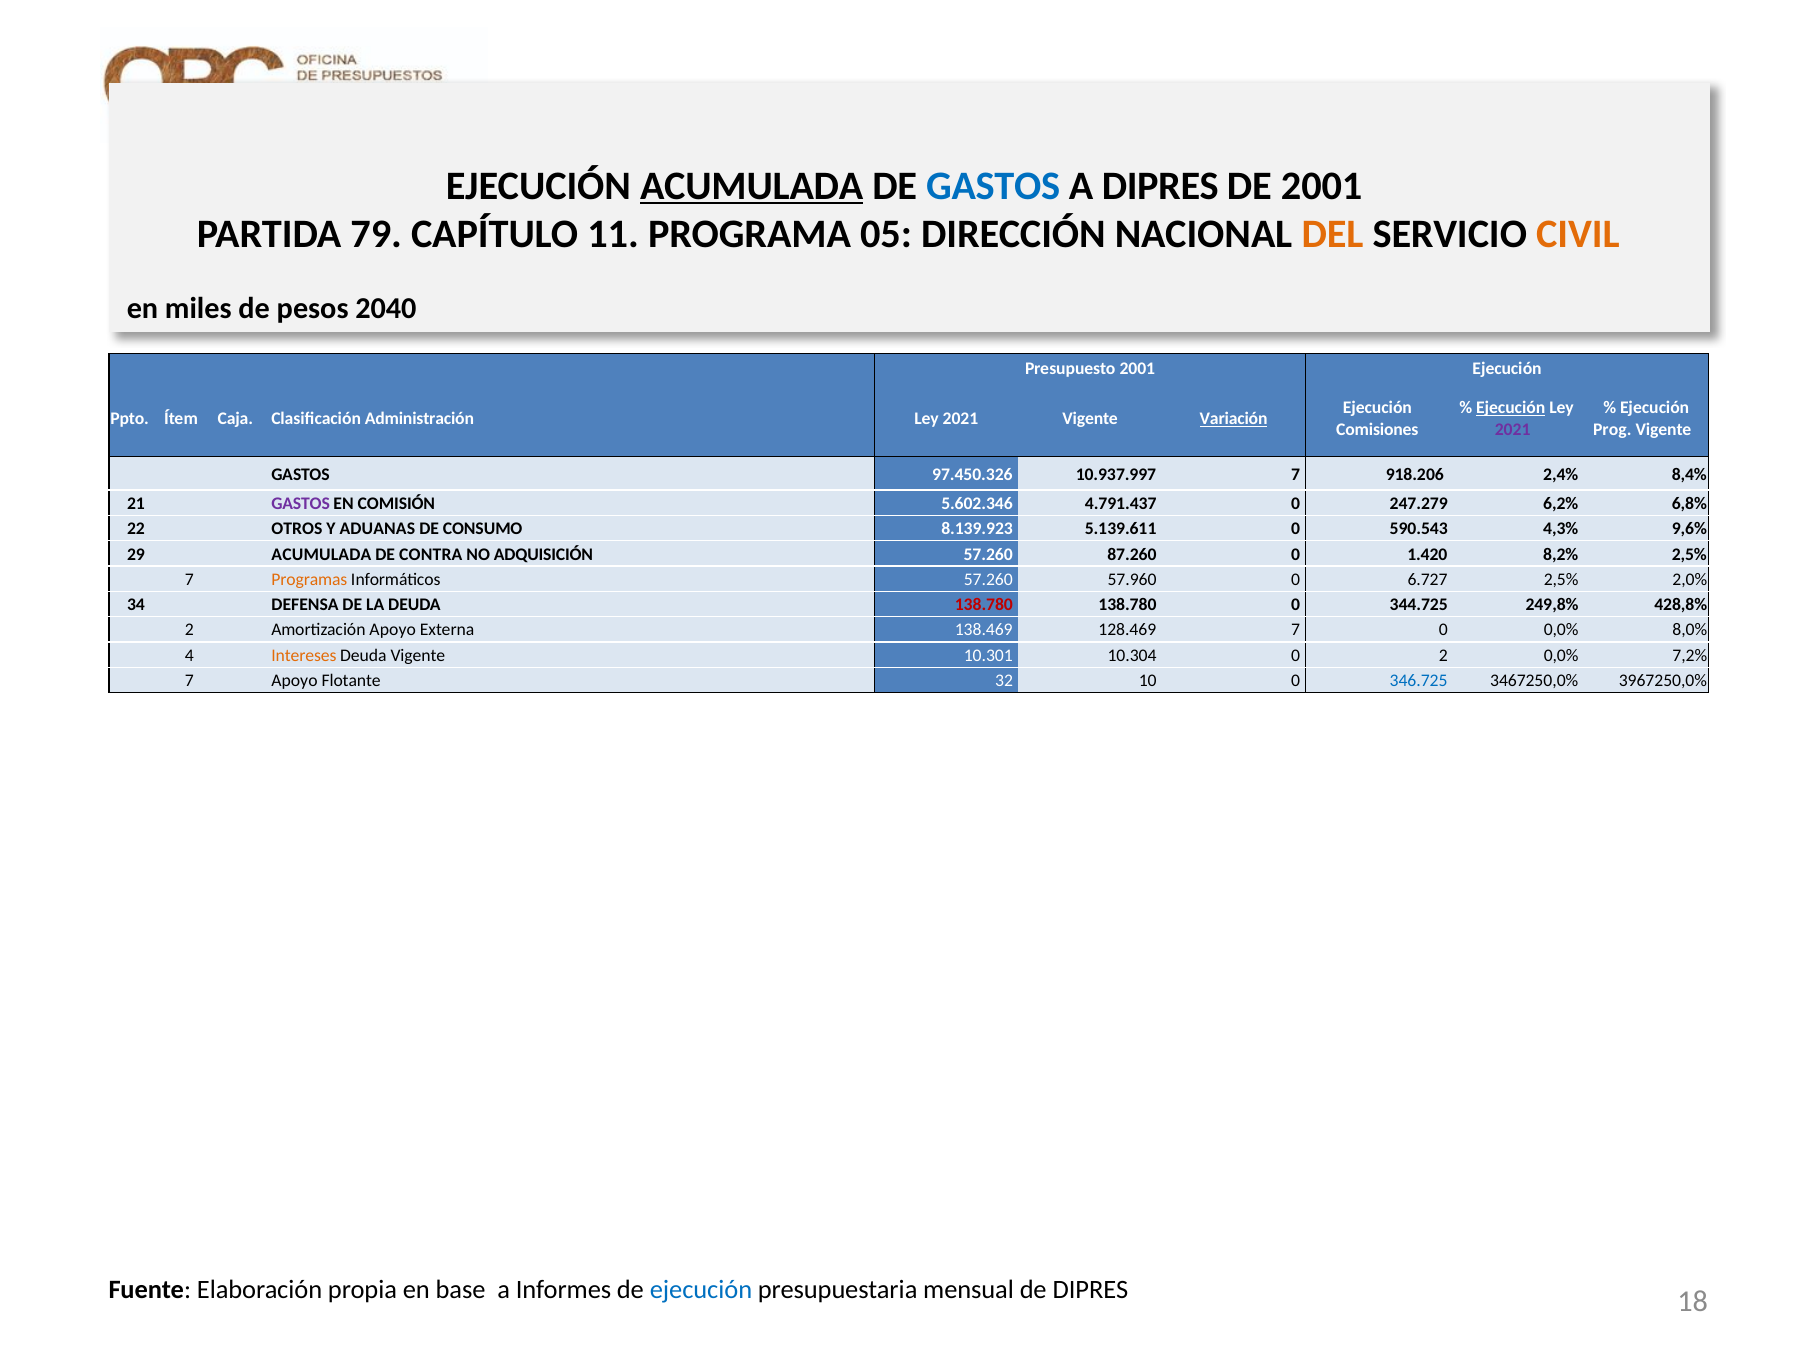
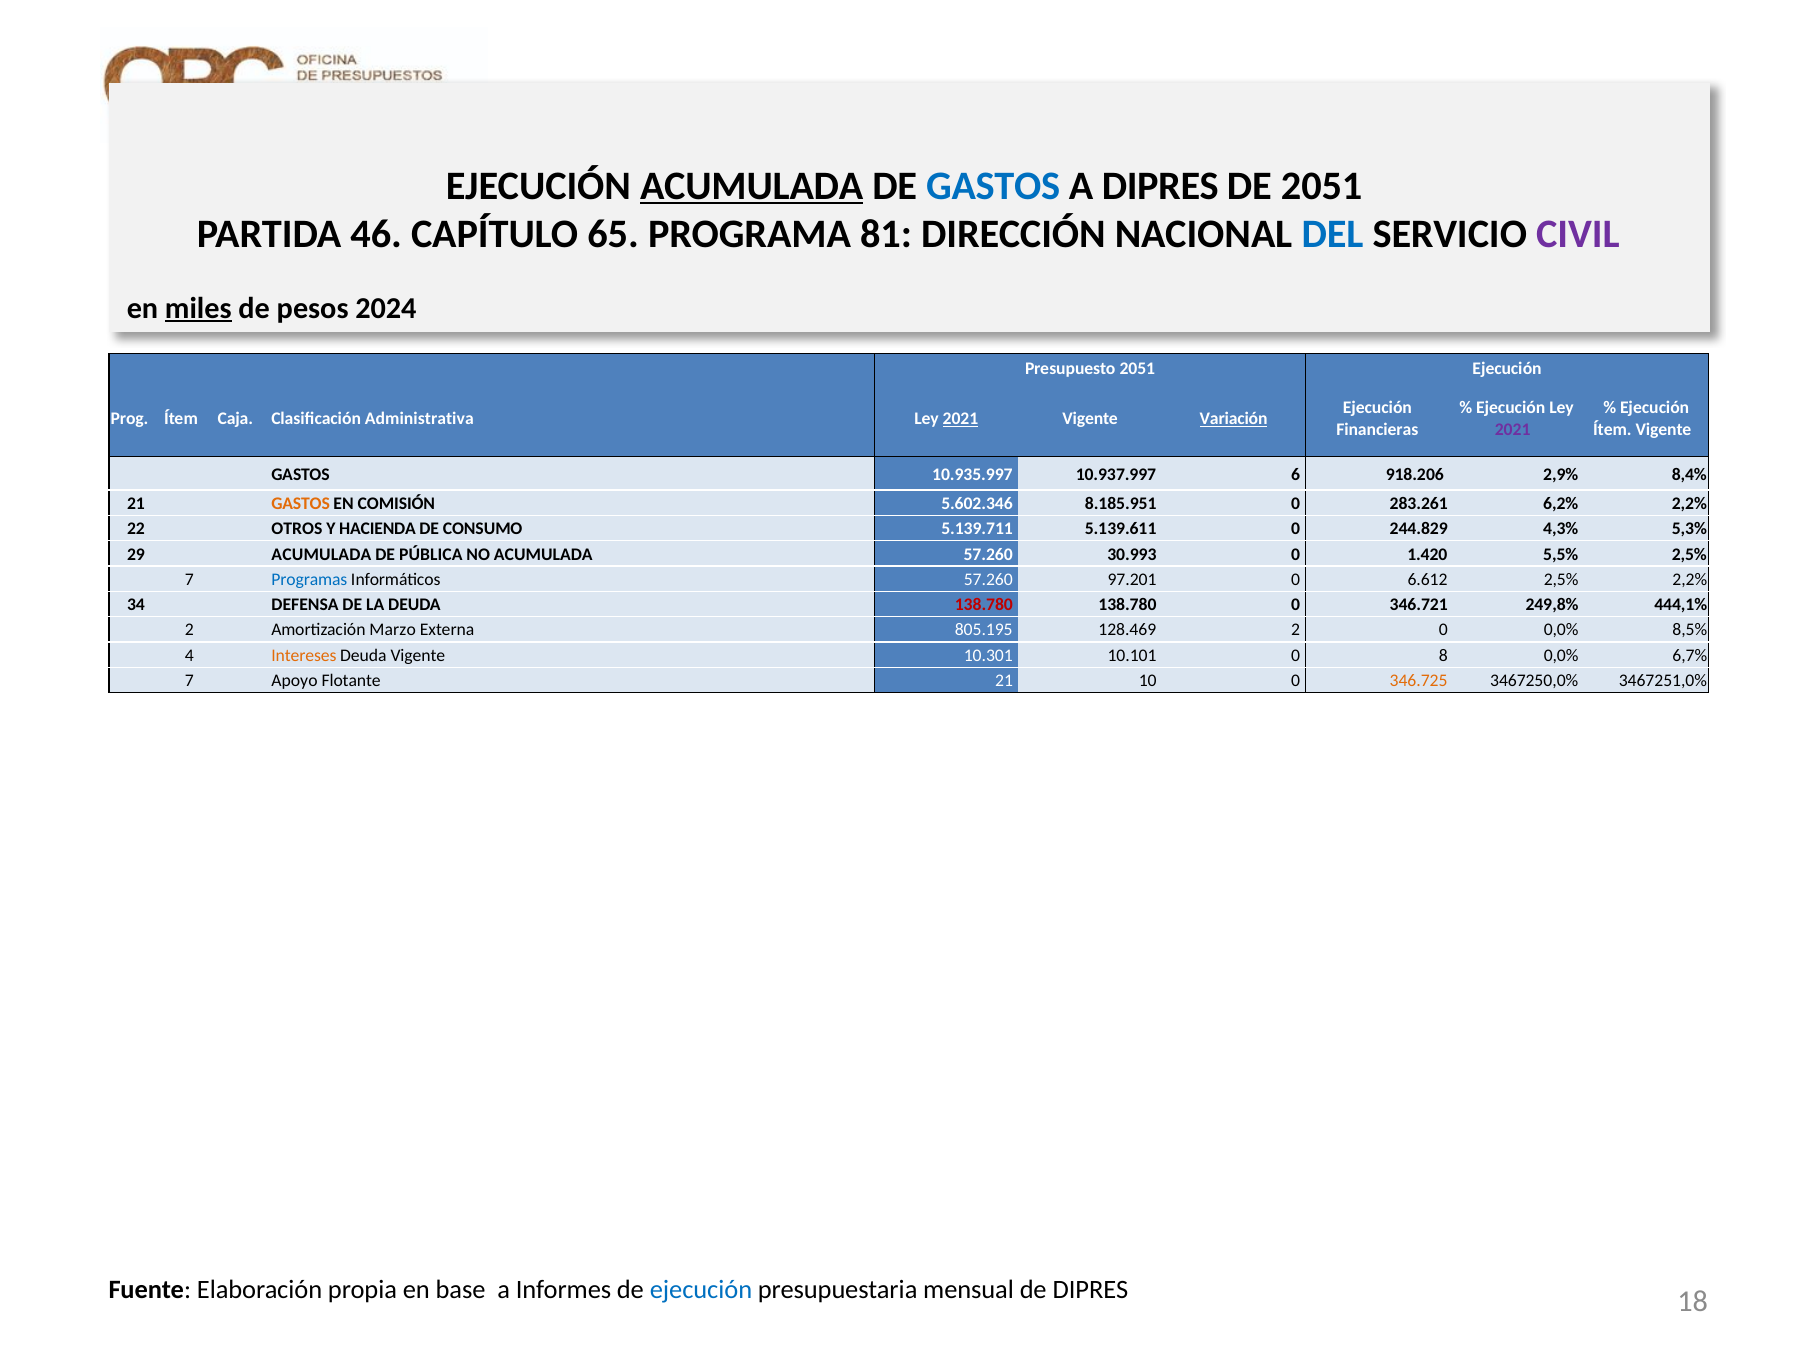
DE 2001: 2001 -> 2051
79: 79 -> 46
11: 11 -> 65
05: 05 -> 81
DEL colour: orange -> blue
CIVIL colour: orange -> purple
miles underline: none -> present
2040: 2040 -> 2024
Presupuesto 2001: 2001 -> 2051
Ejecución at (1511, 408) underline: present -> none
Ppto: Ppto -> Prog
Administración: Administración -> Administrativa
2021 at (960, 419) underline: none -> present
Comisiones: Comisiones -> Financieras
Prog at (1612, 429): Prog -> Ítem
97.450.326: 97.450.326 -> 10.935.997
10.937.997 7: 7 -> 6
2,4%: 2,4% -> 2,9%
GASTOS at (301, 503) colour: purple -> orange
4.791.437: 4.791.437 -> 8.185.951
247.279: 247.279 -> 283.261
6,2% 6,8%: 6,8% -> 2,2%
ADUANAS: ADUANAS -> HACIENDA
8.139.923: 8.139.923 -> 5.139.711
590.543: 590.543 -> 244.829
9,6%: 9,6% -> 5,3%
CONTRA: CONTRA -> PÚBLICA
NO ADQUISICIÓN: ADQUISICIÓN -> ACUMULADA
87.260: 87.260 -> 30.993
8,2%: 8,2% -> 5,5%
Programas colour: orange -> blue
57.960: 57.960 -> 97.201
6.727: 6.727 -> 6.612
2,5% 2,0%: 2,0% -> 2,2%
344.725: 344.725 -> 346.721
428,8%: 428,8% -> 444,1%
Amortización Apoyo: Apoyo -> Marzo
138.469: 138.469 -> 805.195
128.469 7: 7 -> 2
8,0%: 8,0% -> 8,5%
10.304: 10.304 -> 10.101
0 2: 2 -> 8
7,2%: 7,2% -> 6,7%
Flotante 32: 32 -> 21
346.725 colour: blue -> orange
3967250,0%: 3967250,0% -> 3467251,0%
